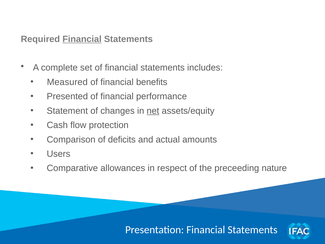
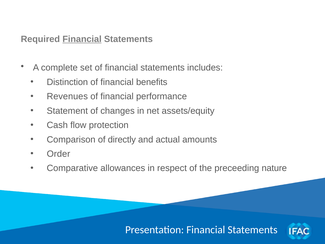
Measured: Measured -> Distinction
Presented: Presented -> Revenues
net underline: present -> none
deficits: deficits -> directly
Users: Users -> Order
